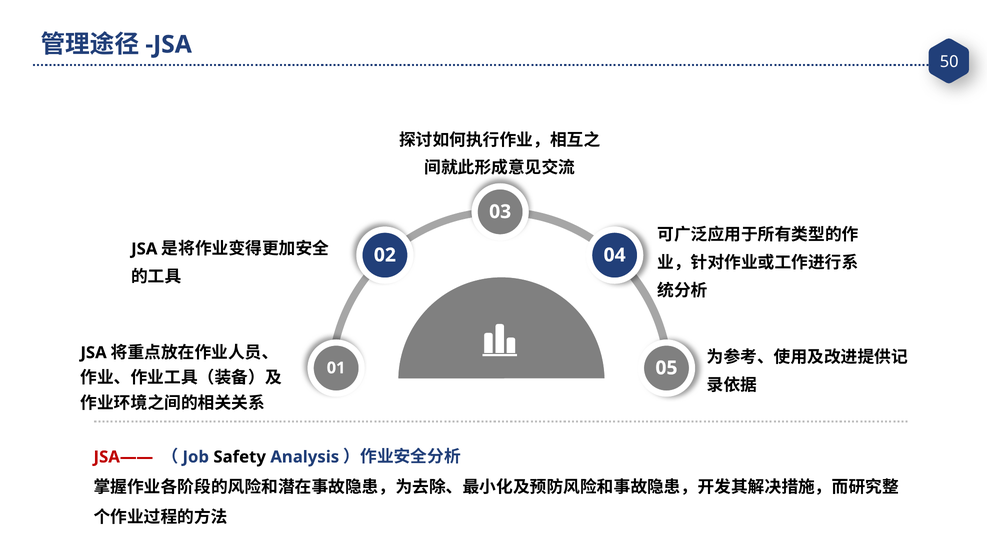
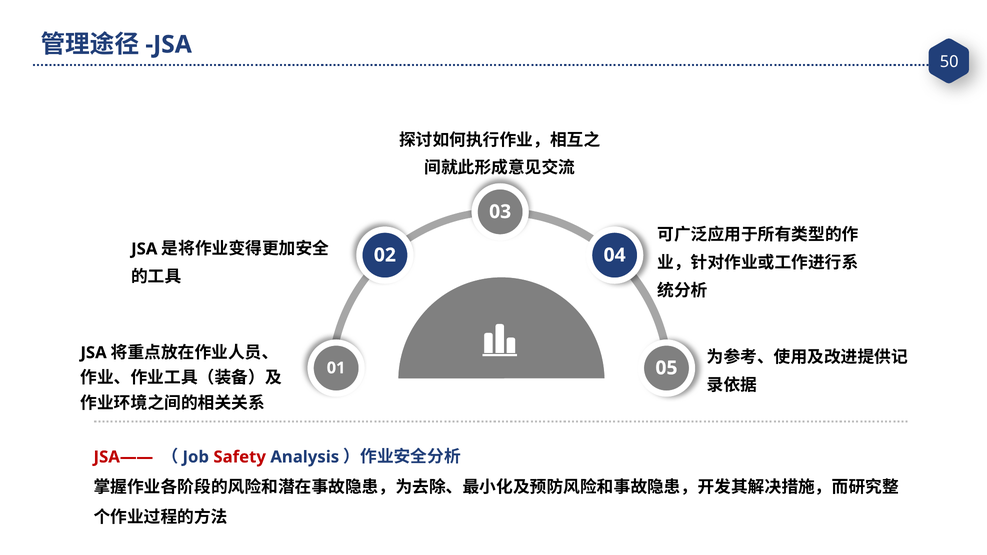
Safety colour: black -> red
